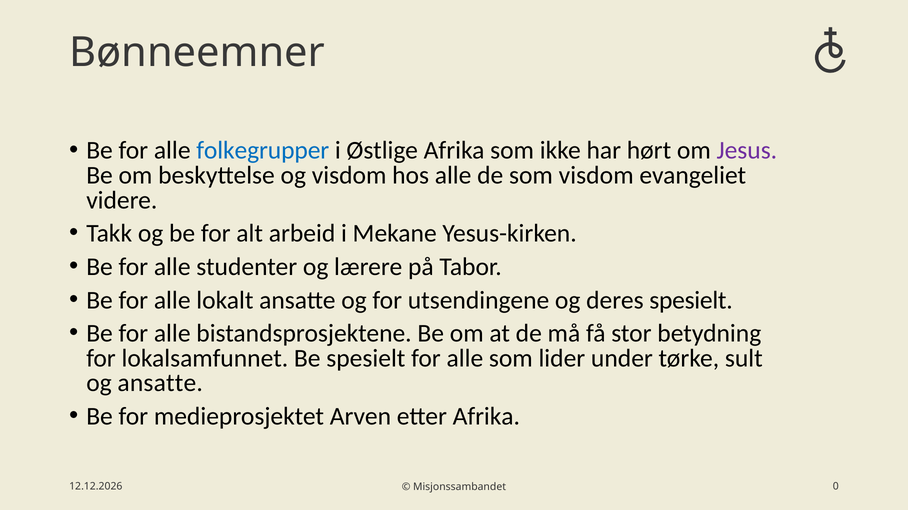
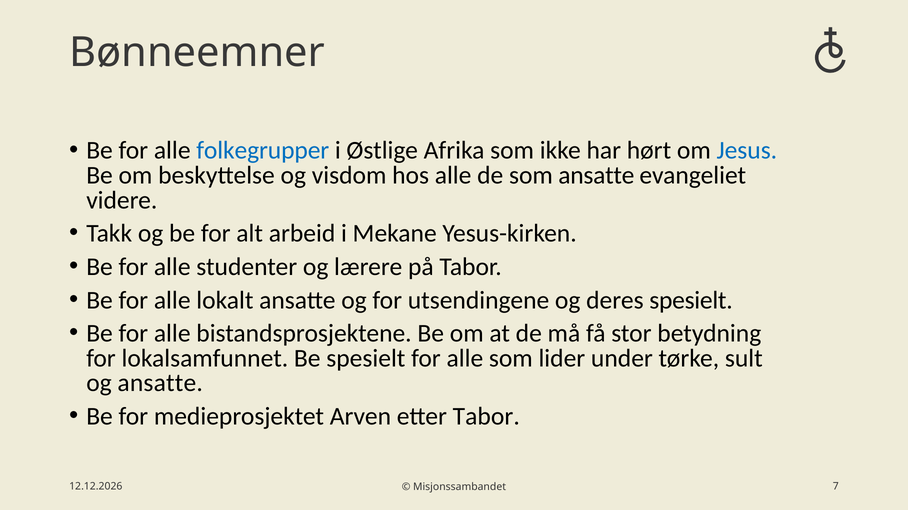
Jesus colour: purple -> blue
som visdom: visdom -> ansatte
etter Afrika: Afrika -> Tabor
0: 0 -> 7
